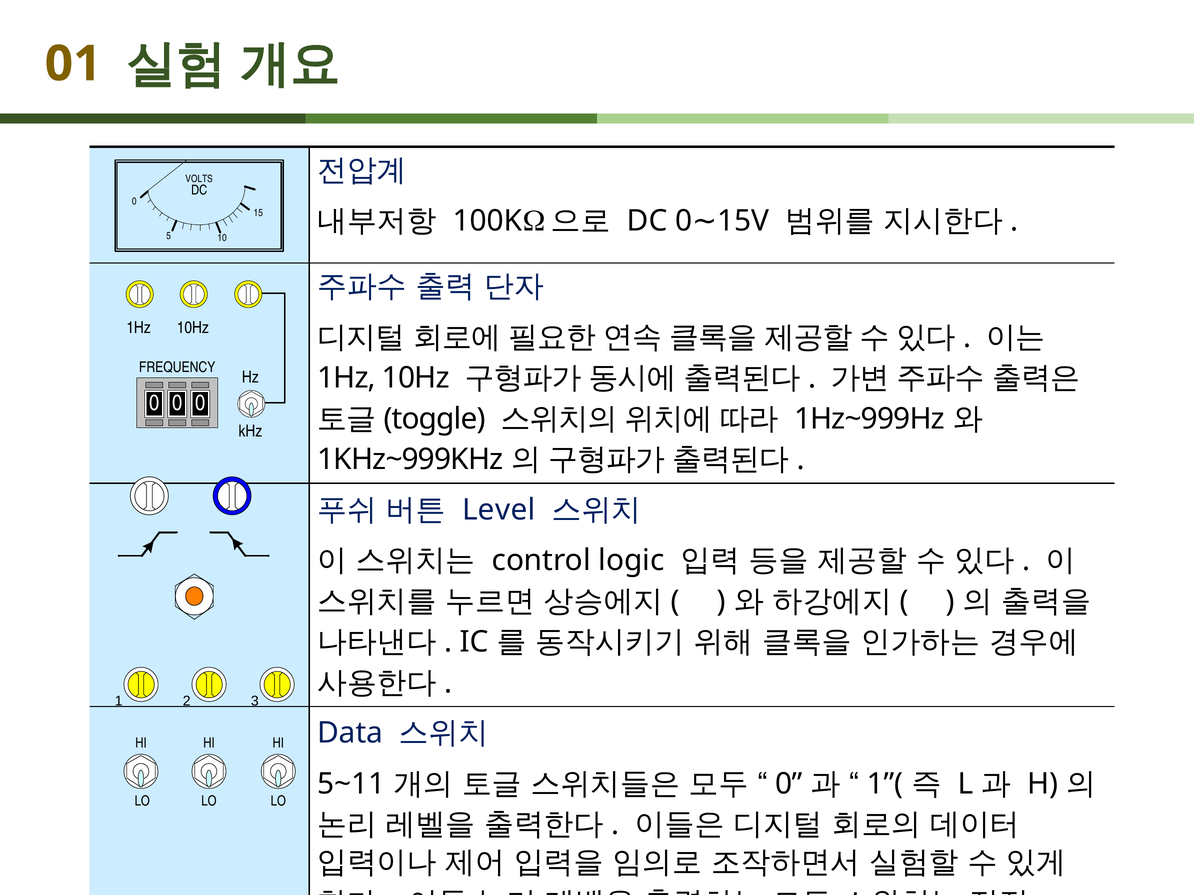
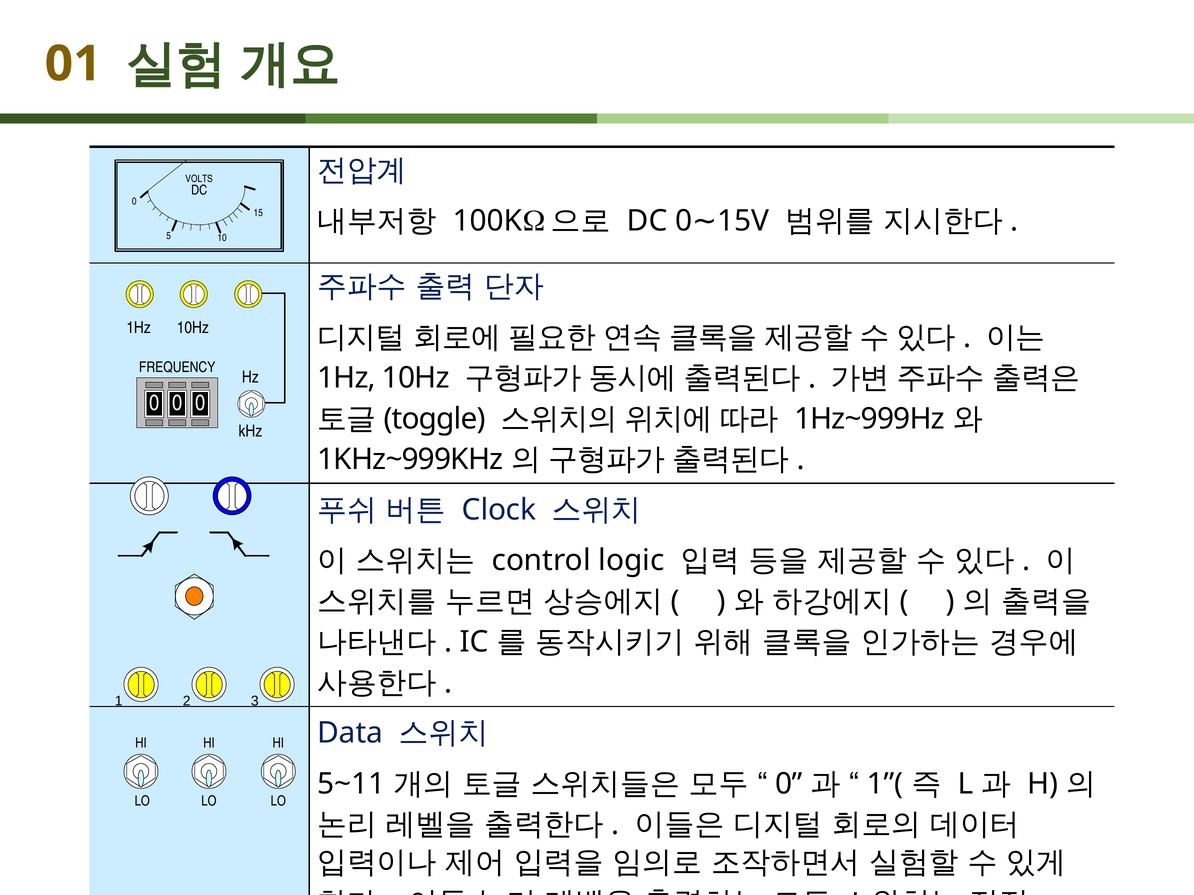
Level: Level -> Clock
